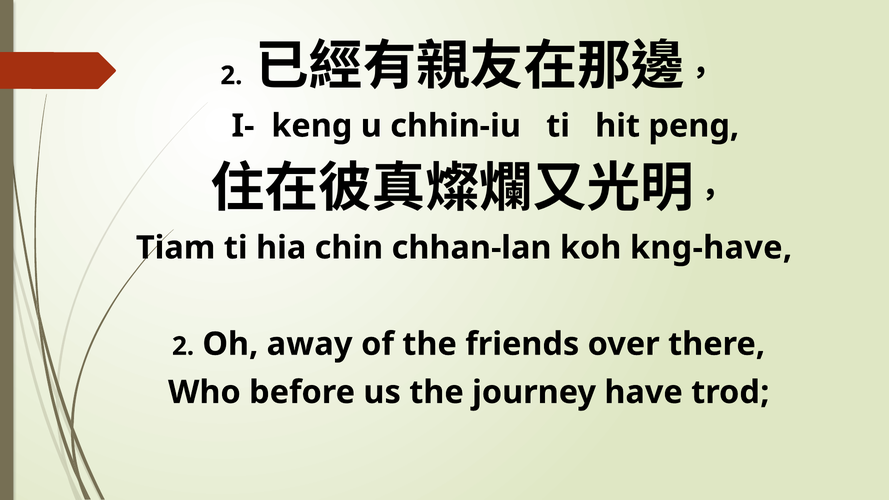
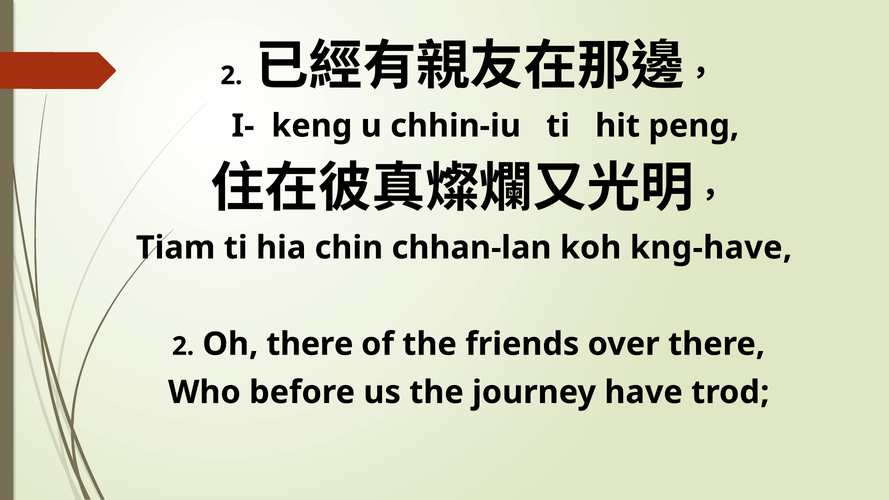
Oh away: away -> there
